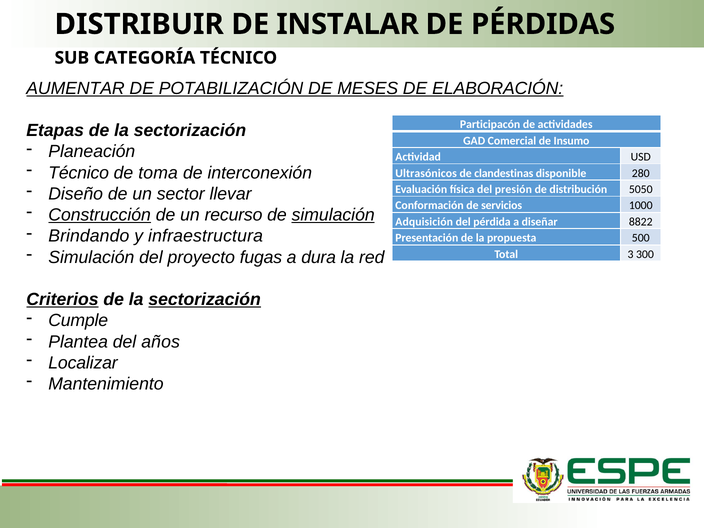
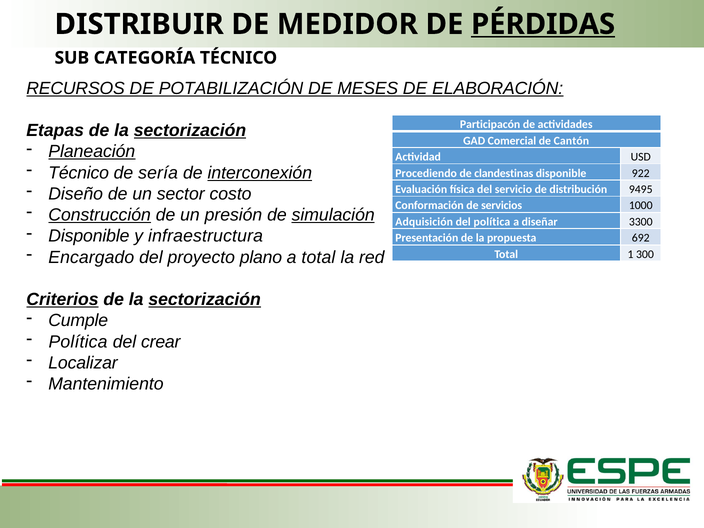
INSTALAR: INSTALAR -> MEDIDOR
PÉRDIDAS underline: none -> present
AUMENTAR: AUMENTAR -> RECURSOS
sectorización at (190, 131) underline: none -> present
Insumo: Insumo -> Cantón
Planeación underline: none -> present
toma: toma -> sería
interconexión underline: none -> present
Ultrasónicos: Ultrasónicos -> Procediendo
280: 280 -> 922
llevar: llevar -> costo
presión: presión -> servicio
5050: 5050 -> 9495
recurso: recurso -> presión
del pérdida: pérdida -> política
8822: 8822 -> 3300
Brindando at (89, 236): Brindando -> Disponible
500: 500 -> 692
Simulación at (91, 257): Simulación -> Encargado
fugas: fugas -> plano
a dura: dura -> total
3: 3 -> 1
Plantea at (78, 342): Plantea -> Política
años: años -> crear
